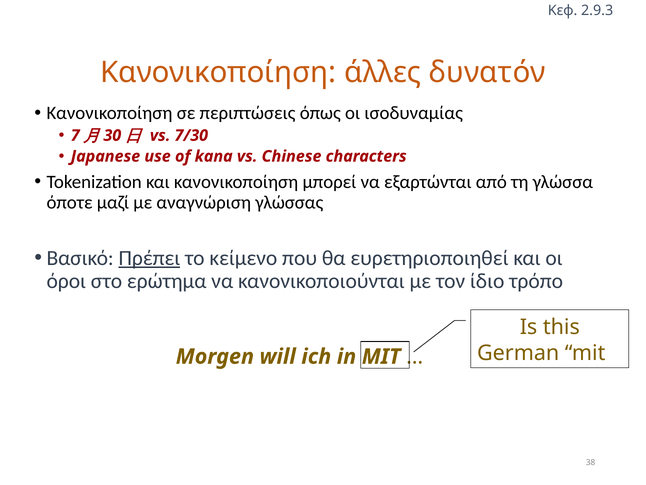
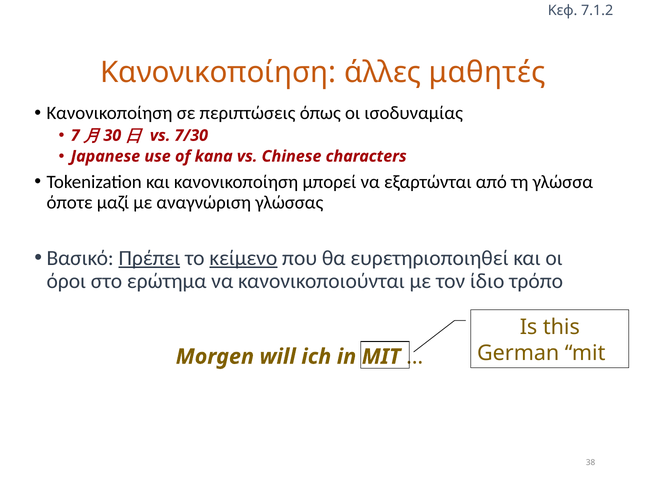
2.9.3: 2.9.3 -> 7.1.2
δυνατόν: δυνατόν -> μαθητές
κείμενο underline: none -> present
